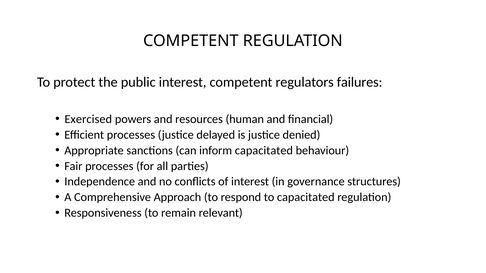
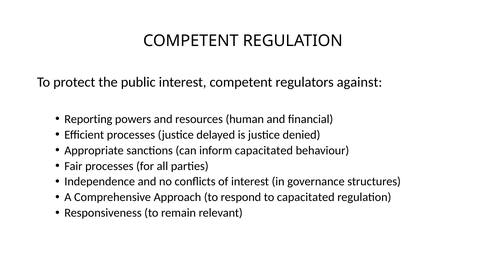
failures: failures -> against
Exercised: Exercised -> Reporting
